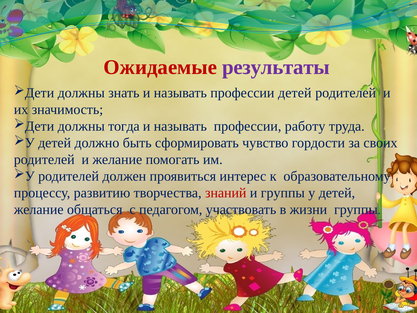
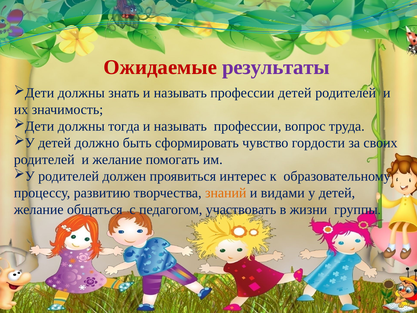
работу: работу -> вопрос
знаний colour: red -> orange
и группы: группы -> видами
